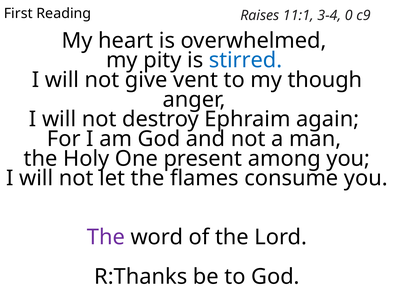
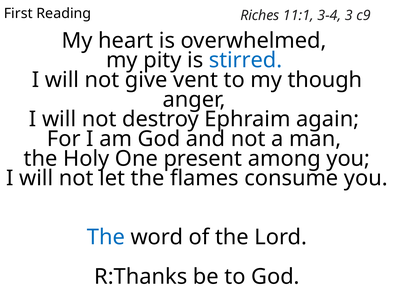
Raises: Raises -> Riches
0: 0 -> 3
The at (106, 238) colour: purple -> blue
